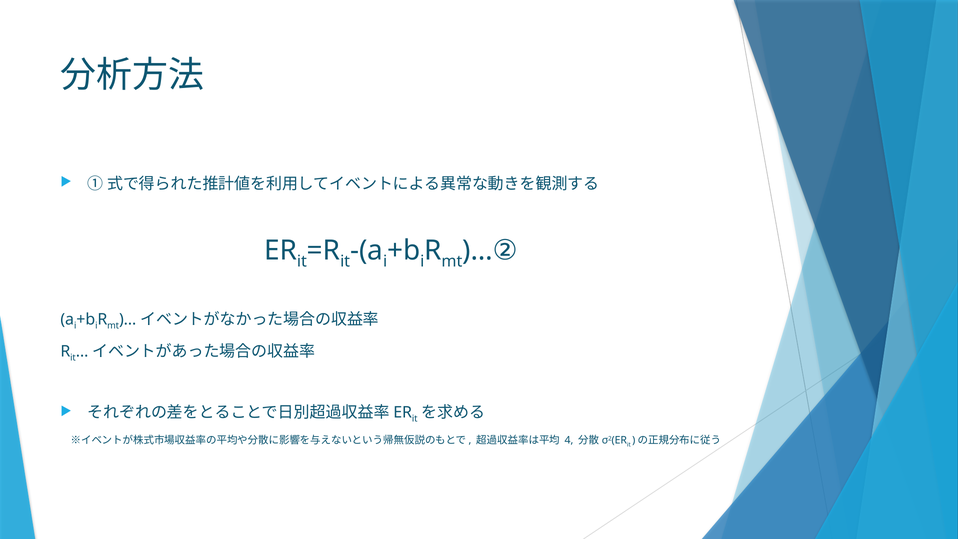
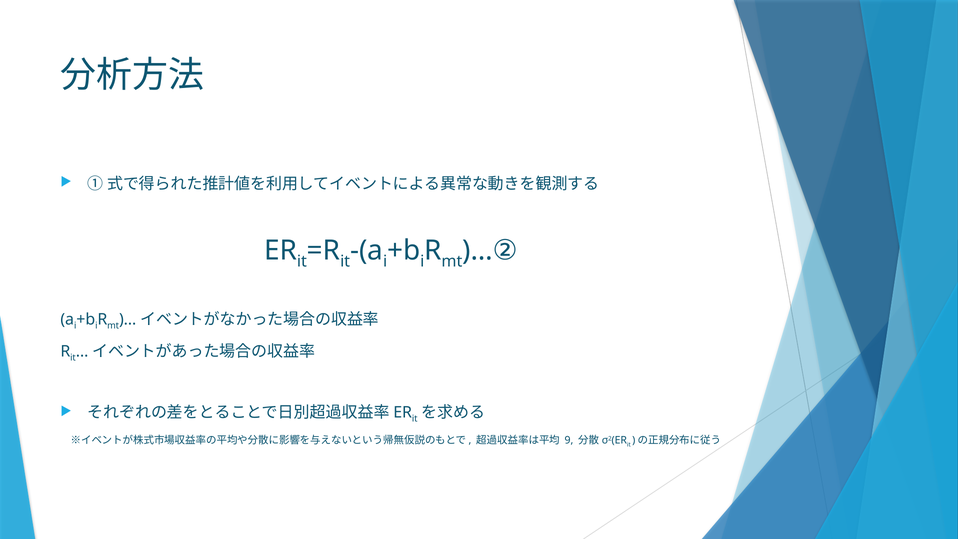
4: 4 -> 9
